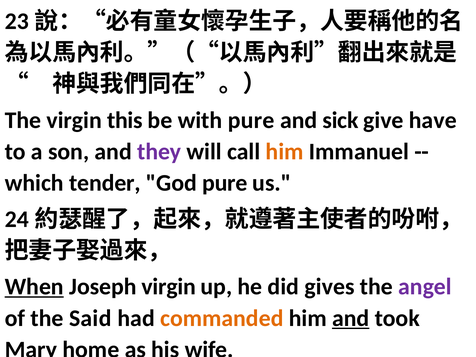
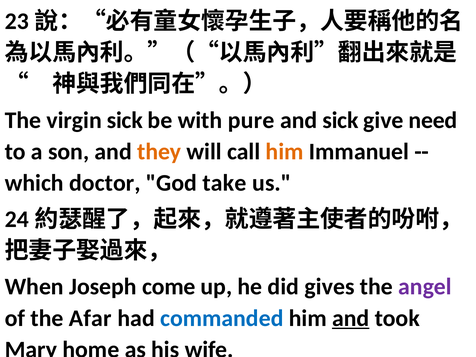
virgin this: this -> sick
have: have -> need
they colour: purple -> orange
tender: tender -> doctor
God pure: pure -> take
When underline: present -> none
Joseph virgin: virgin -> come
Said: Said -> Afar
commanded colour: orange -> blue
